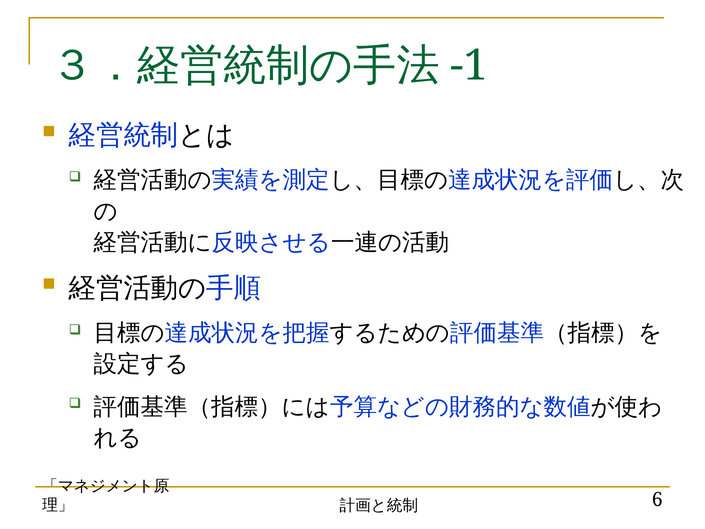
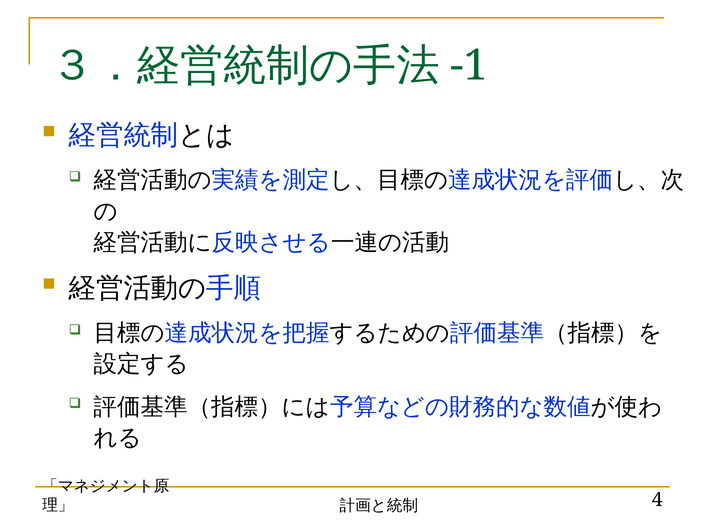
6: 6 -> 4
